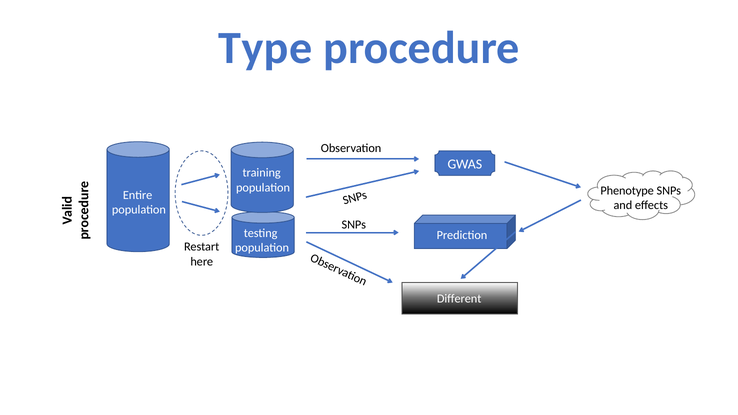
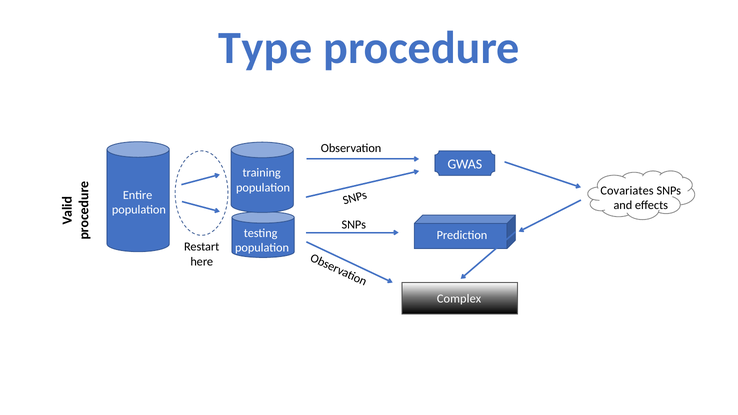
Phenotype: Phenotype -> Covariates
Different: Different -> Complex
